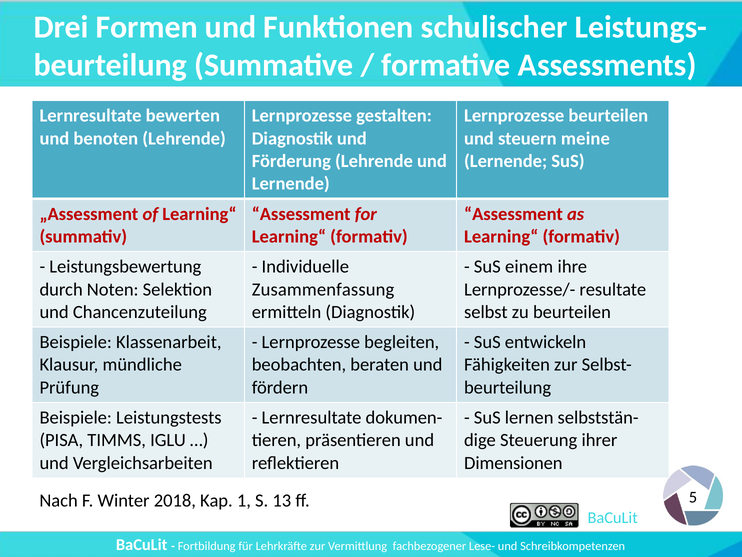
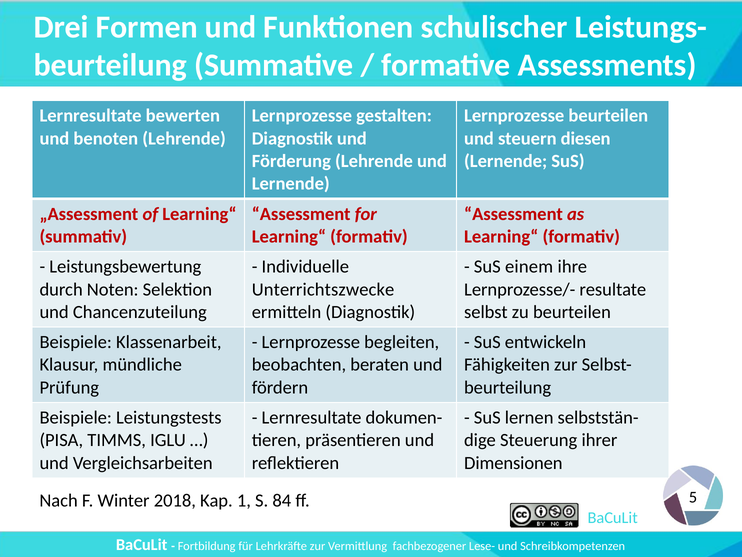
meine: meine -> diesen
Zusammenfassung: Zusammenfassung -> Unterrichtszwecke
13: 13 -> 84
